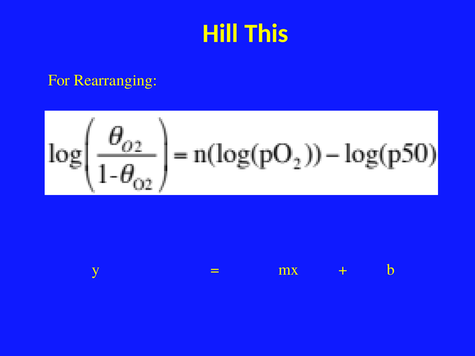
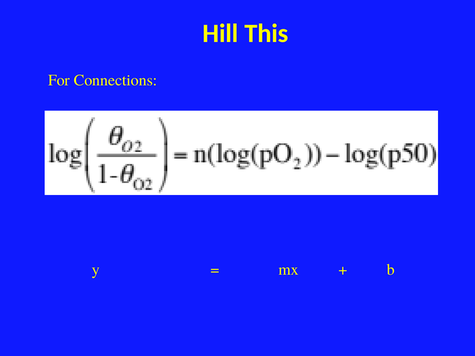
Rearranging: Rearranging -> Connections
